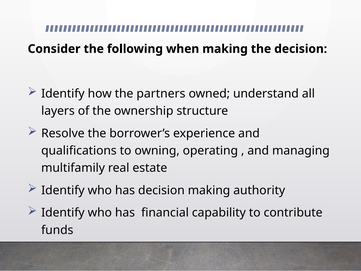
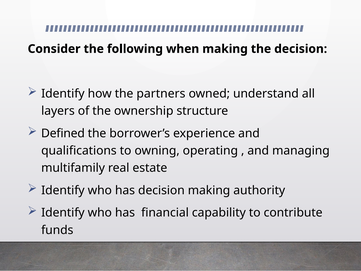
Resolve: Resolve -> Defined
